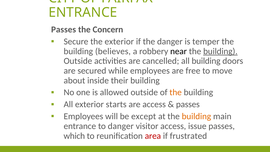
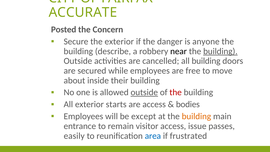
ENTRANCE at (83, 13): ENTRANCE -> ACCURATE
Passes at (64, 29): Passes -> Posted
temper: temper -> anyone
believes: believes -> describe
outside at (144, 92) underline: none -> present
the at (176, 92) colour: orange -> red
passes at (188, 104): passes -> bodies
to danger: danger -> remain
which: which -> easily
area colour: red -> blue
